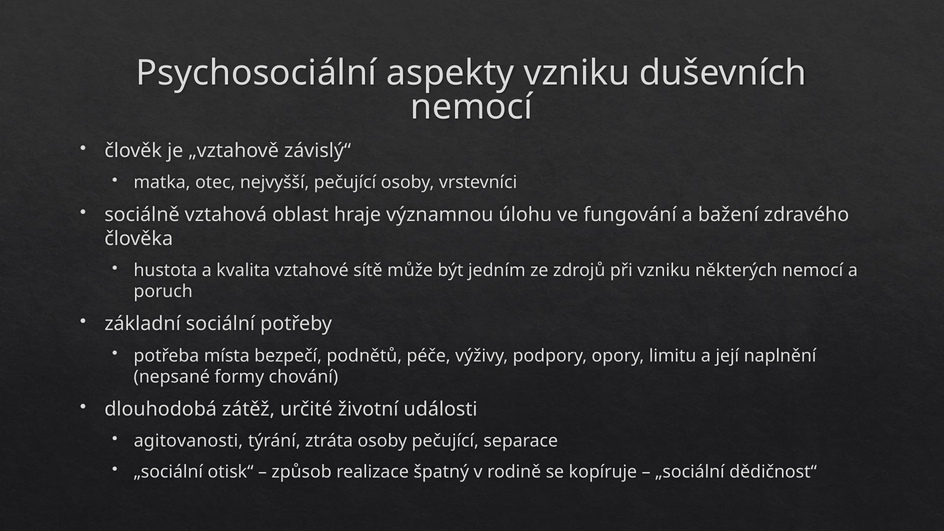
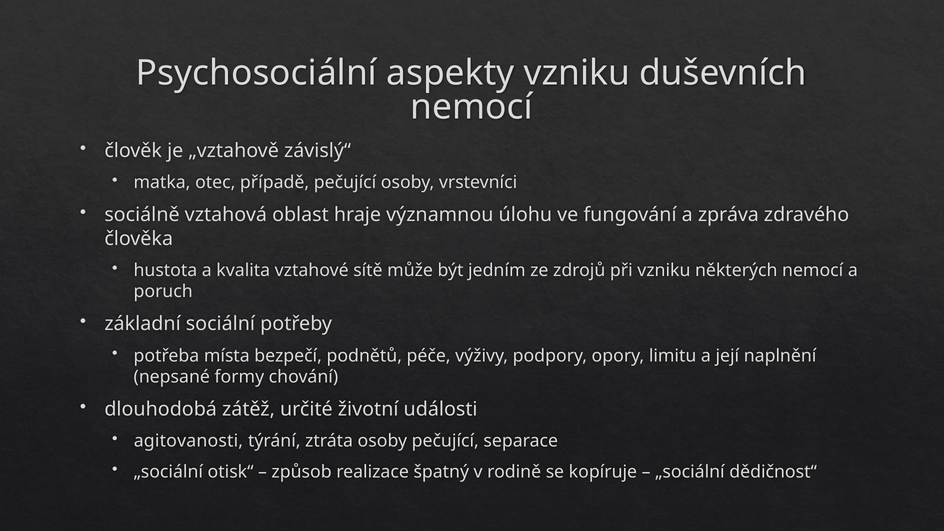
nejvyšší: nejvyšší -> případě
bažení: bažení -> zpráva
